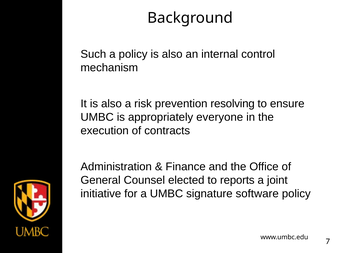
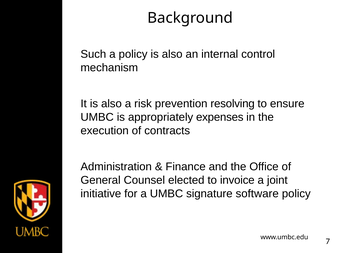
everyone: everyone -> expenses
reports: reports -> invoice
